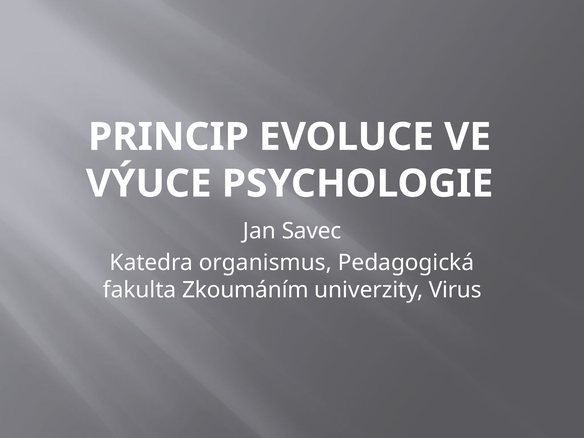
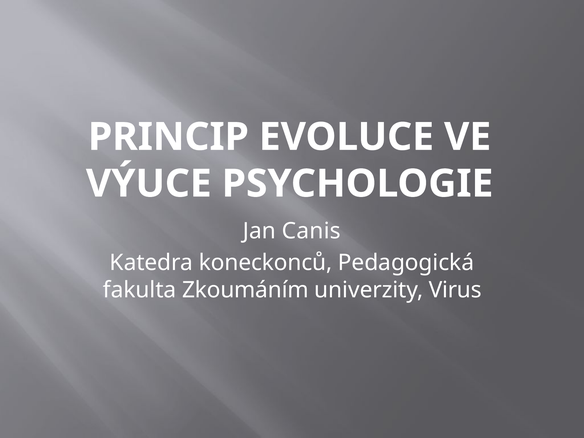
Savec: Savec -> Canis
organismus: organismus -> koneckonců
